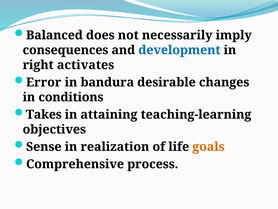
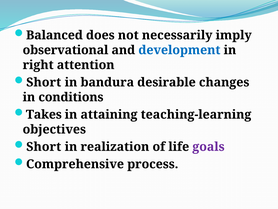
consequences: consequences -> observational
activates: activates -> attention
Error at (44, 82): Error -> Short
Sense at (44, 146): Sense -> Short
goals colour: orange -> purple
